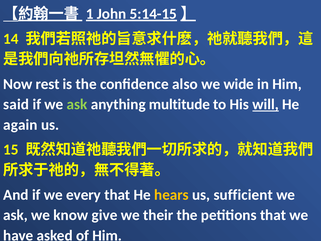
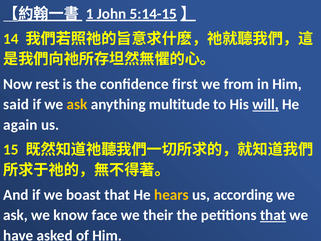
also: also -> first
wide: wide -> from
ask at (77, 104) colour: light green -> yellow
every: every -> boast
sufficient: sufficient -> according
give: give -> face
that at (273, 215) underline: none -> present
